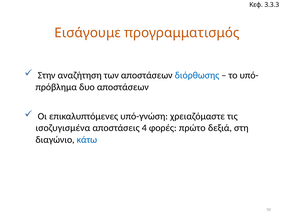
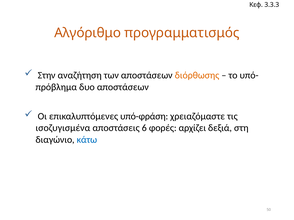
Εισάγουμε: Εισάγουμε -> Αλγόριθμο
διόρθωσης colour: blue -> orange
υπό-γνώση: υπό-γνώση -> υπό-φράση
4: 4 -> 6
πρώτο: πρώτο -> αρχίζει
